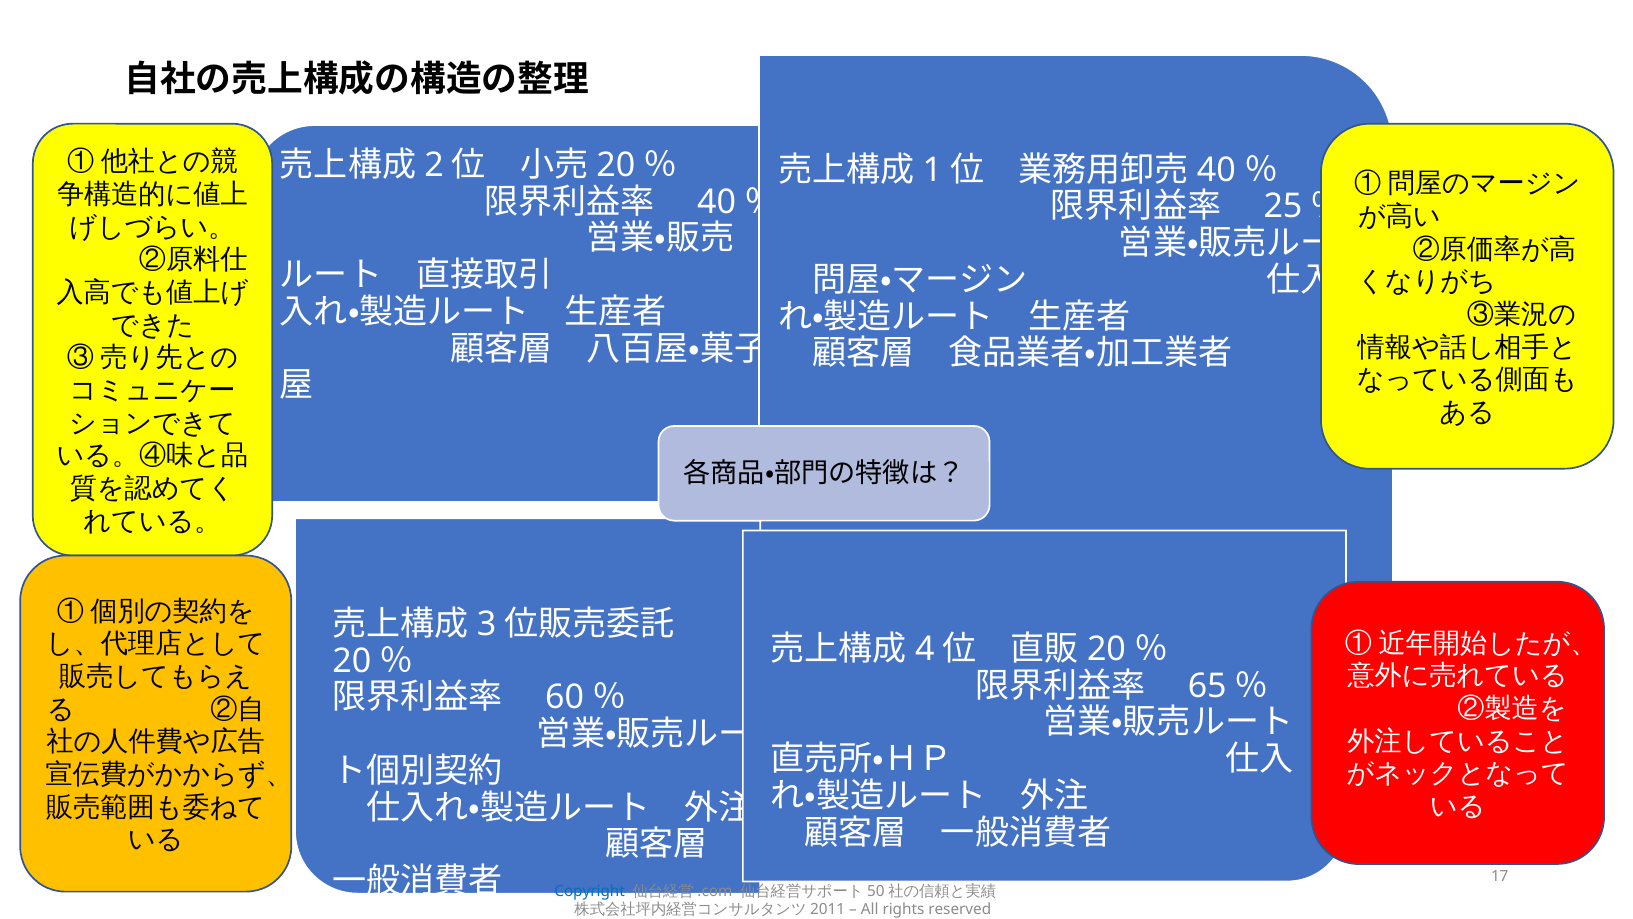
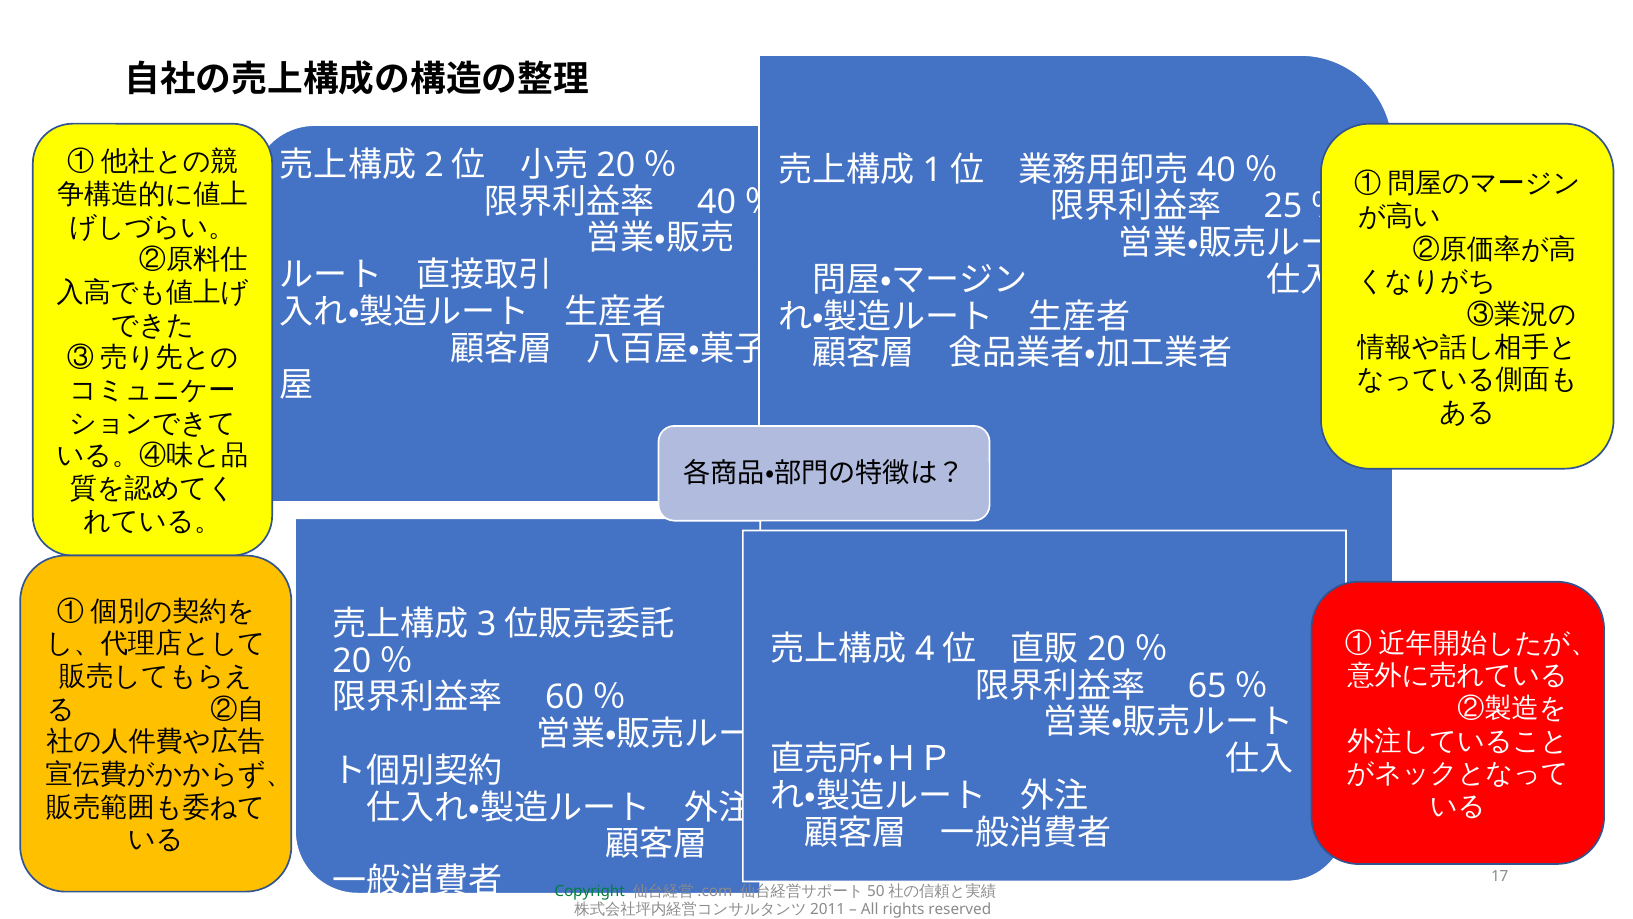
Copyright colour: blue -> green
